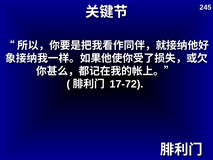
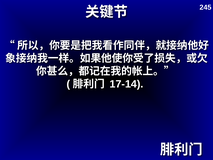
17-72: 17-72 -> 17-14
